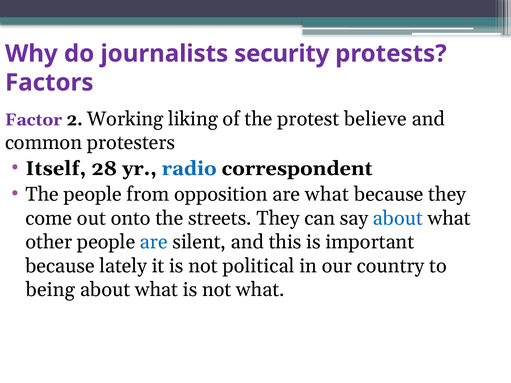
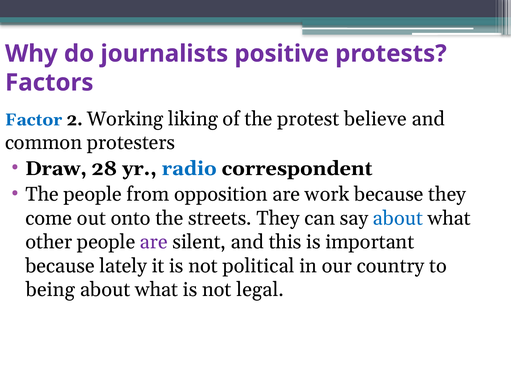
security: security -> positive
Factor colour: purple -> blue
Itself: Itself -> Draw
are what: what -> work
are at (154, 242) colour: blue -> purple
not what: what -> legal
